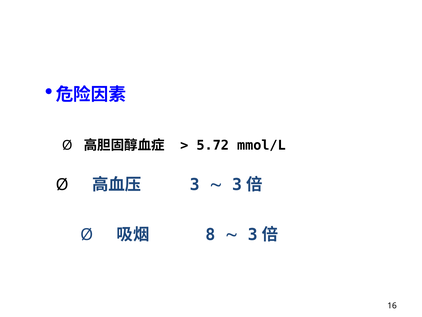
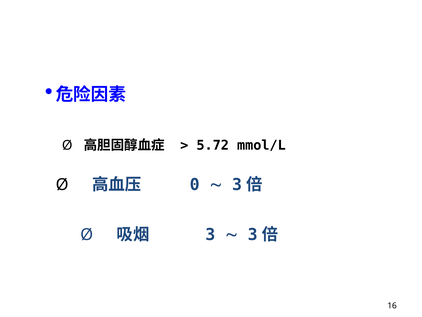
3: 3 -> 0
8: 8 -> 3
